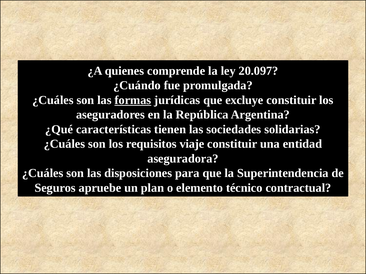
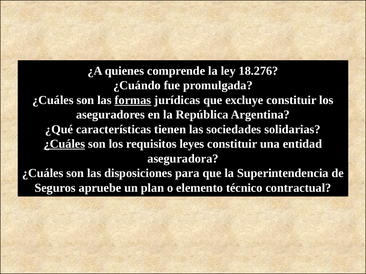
20.097: 20.097 -> 18.276
¿Cuáles at (64, 144) underline: none -> present
viaje: viaje -> leyes
